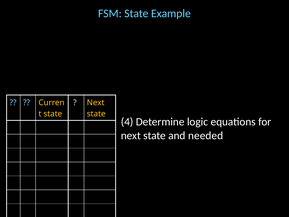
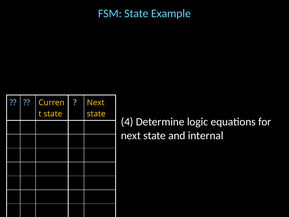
needed: needed -> internal
